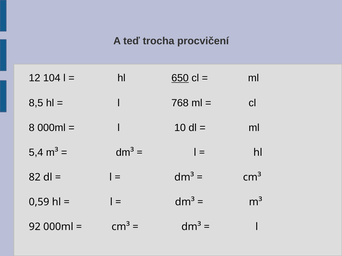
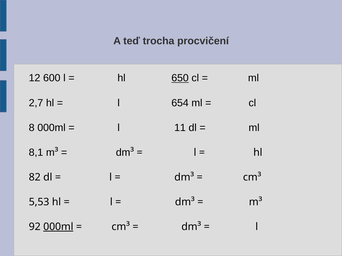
104: 104 -> 600
8,5: 8,5 -> 2,7
768: 768 -> 654
10: 10 -> 11
5,4: 5,4 -> 8,1
0,59: 0,59 -> 5,53
000ml at (58, 227) underline: none -> present
